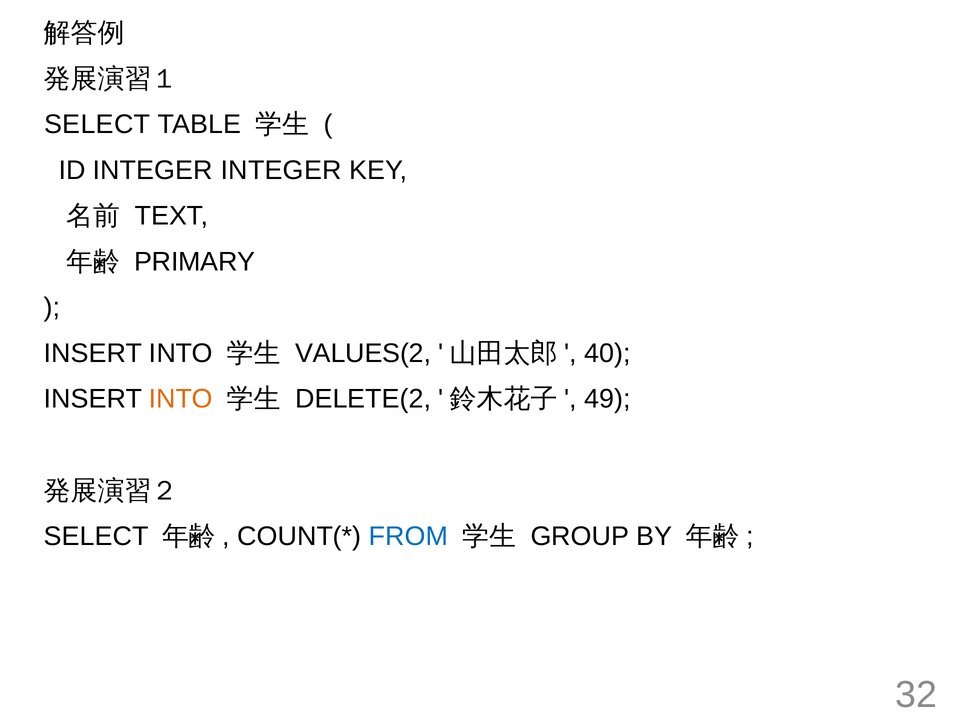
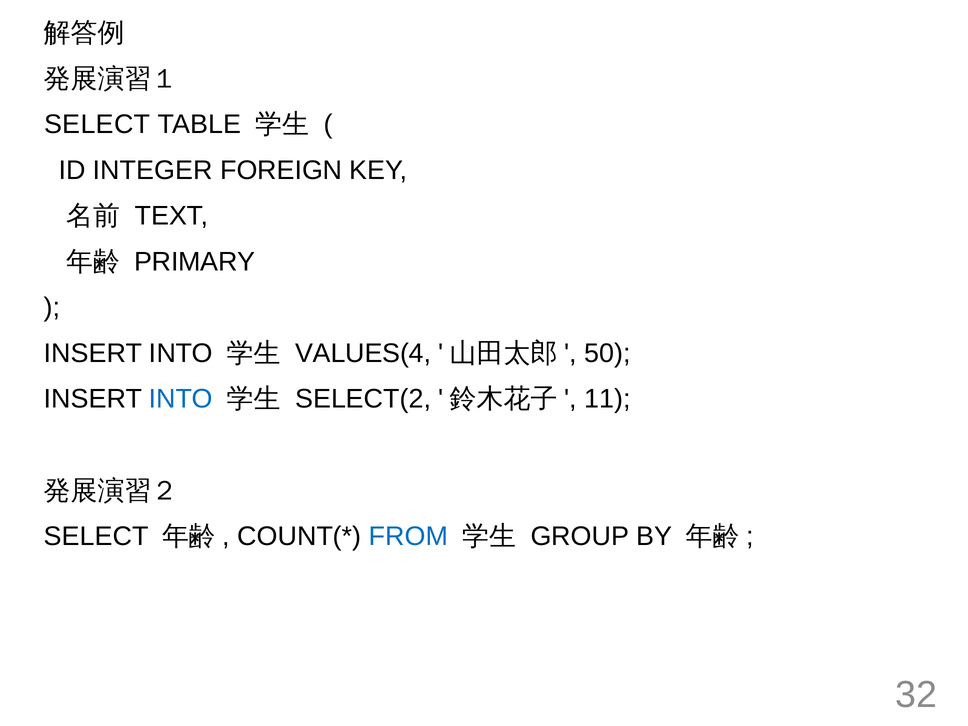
INTEGER INTEGER: INTEGER -> FOREIGN
VALUES(2: VALUES(2 -> VALUES(4
40: 40 -> 50
INTO at (181, 399) colour: orange -> blue
DELETE(2: DELETE(2 -> SELECT(2
49: 49 -> 11
